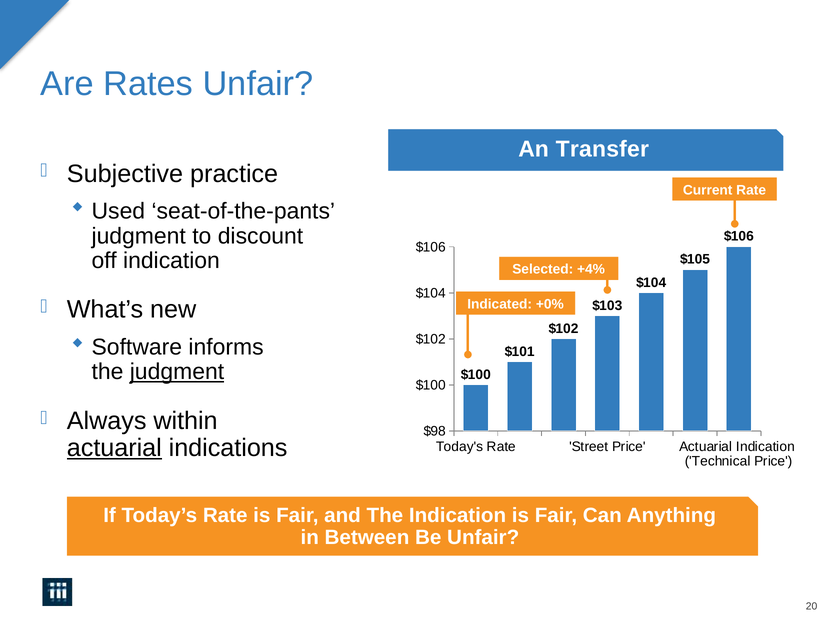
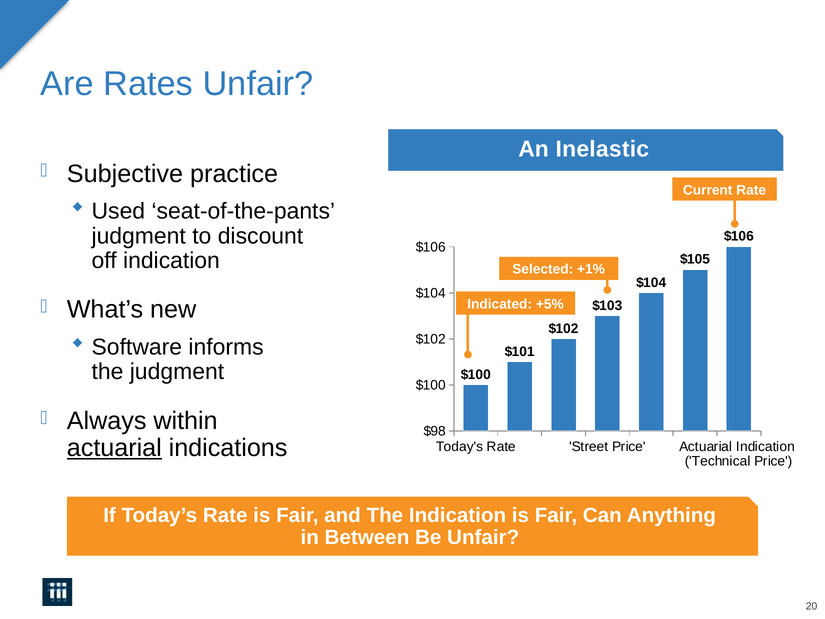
Transfer: Transfer -> Inelastic
+4%: +4% -> +1%
+0%: +0% -> +5%
judgment at (177, 372) underline: present -> none
